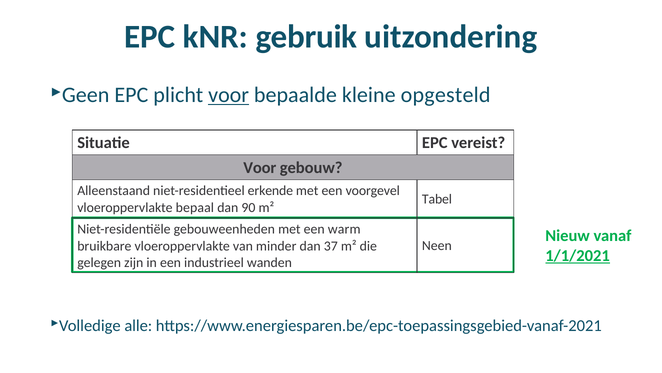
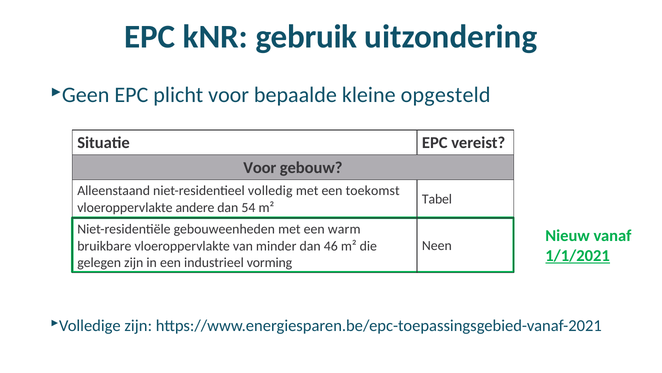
voor at (229, 95) underline: present -> none
erkende: erkende -> volledig
voorgevel: voorgevel -> toekomst
bepaal: bepaal -> andere
90: 90 -> 54
37: 37 -> 46
wanden: wanden -> vorming
alle at (138, 325): alle -> zijn
